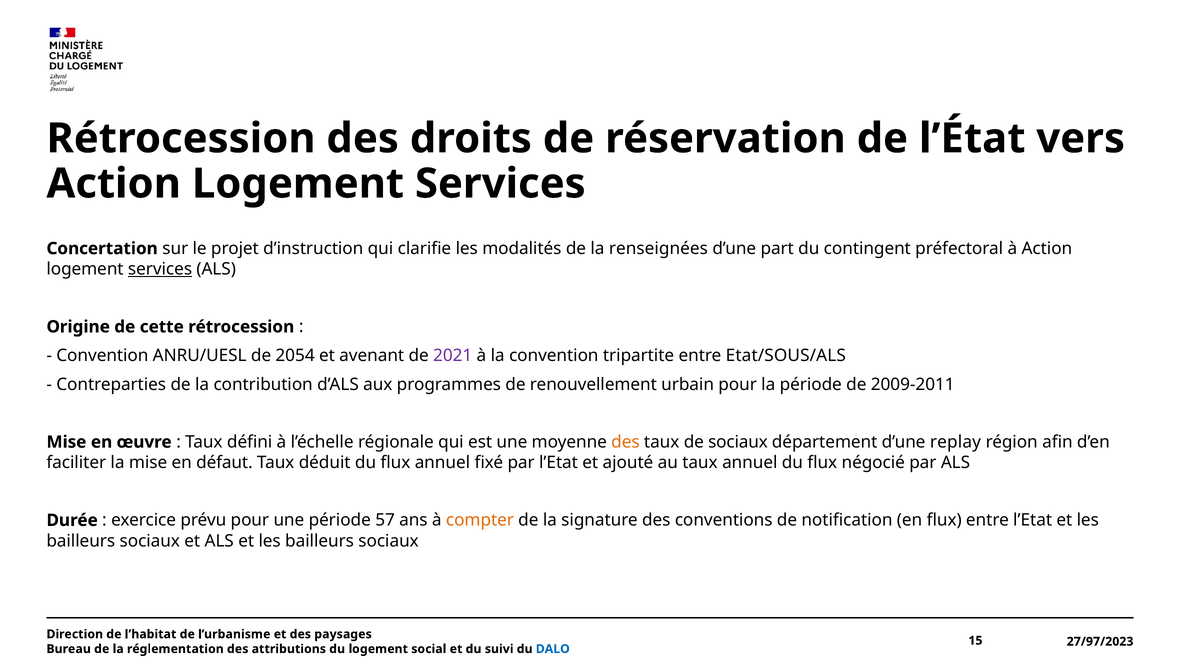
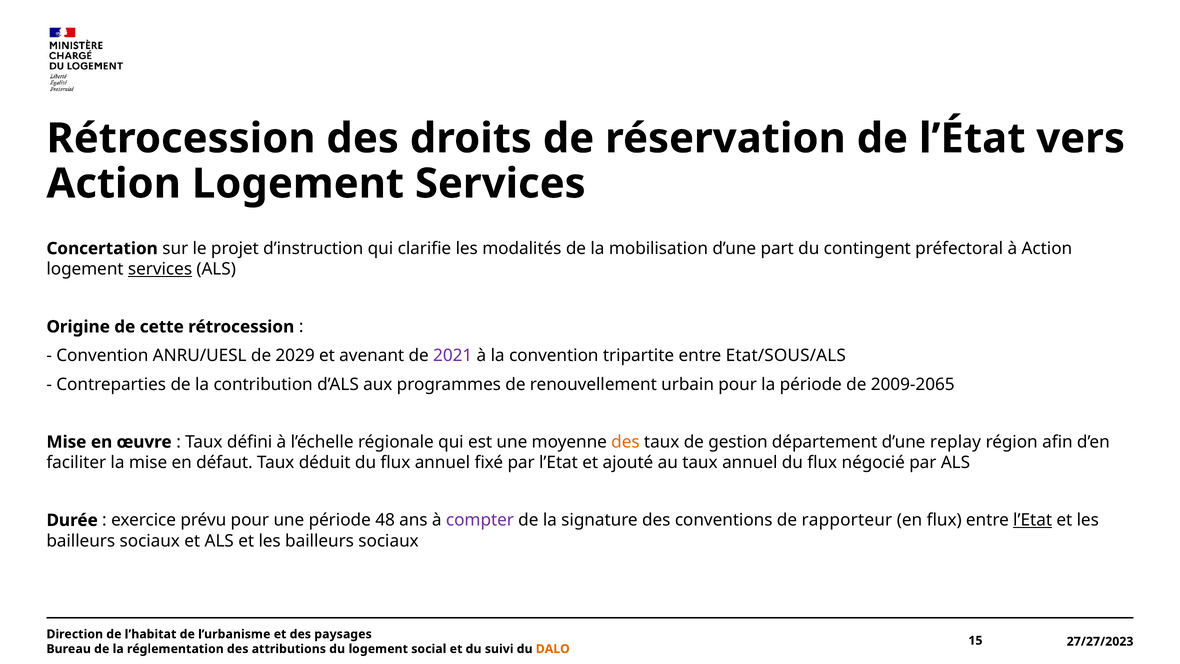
renseignées: renseignées -> mobilisation
2054: 2054 -> 2029
2009-2011: 2009-2011 -> 2009-2065
de sociaux: sociaux -> gestion
57: 57 -> 48
compter colour: orange -> purple
notification: notification -> rapporteur
l’Etat at (1033, 520) underline: none -> present
27/97/2023: 27/97/2023 -> 27/27/2023
DALO colour: blue -> orange
